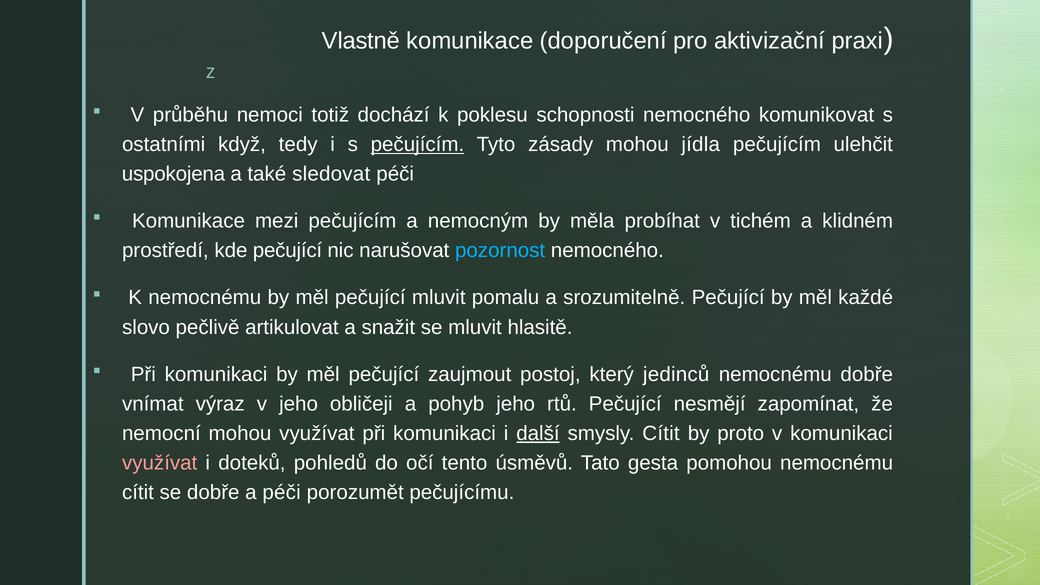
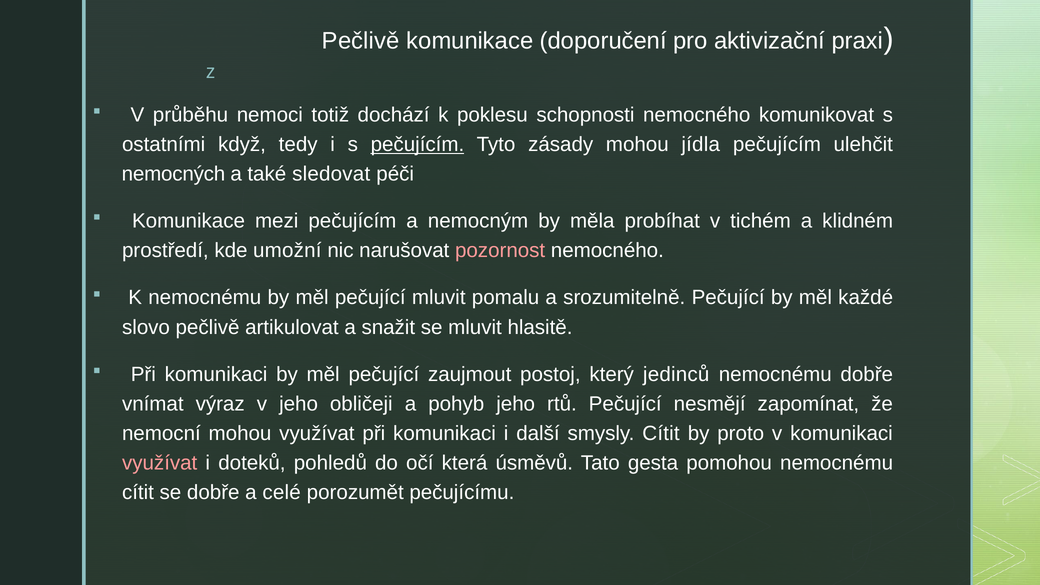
Vlastně at (361, 41): Vlastně -> Pečlivě
uspokojena: uspokojena -> nemocných
kde pečující: pečující -> umožní
pozornost colour: light blue -> pink
další underline: present -> none
tento: tento -> která
a péči: péči -> celé
